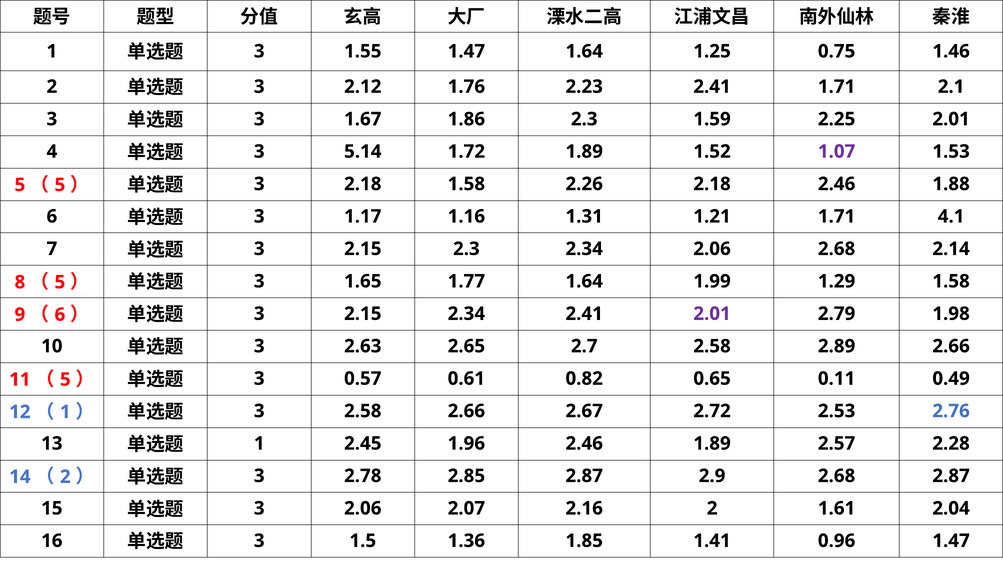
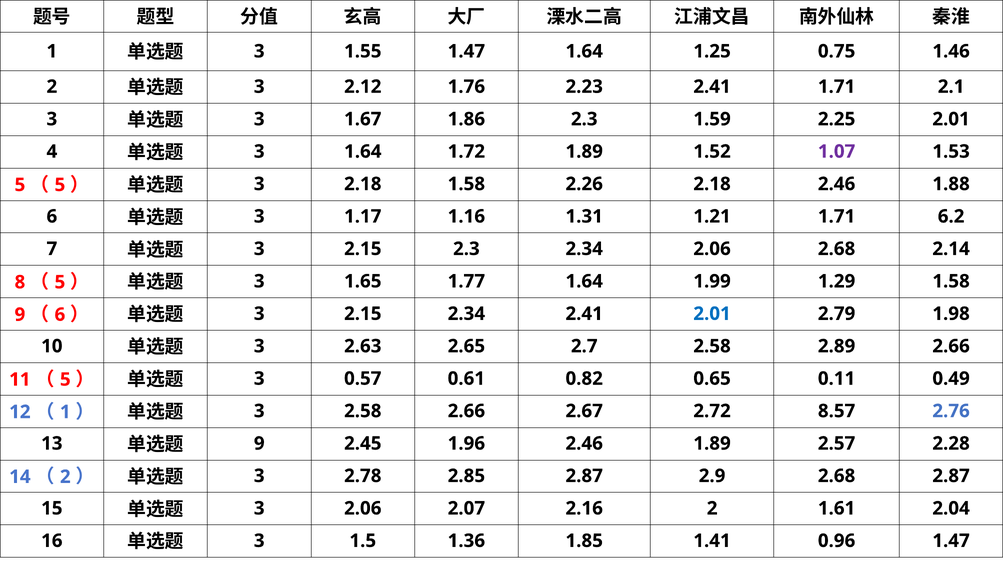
3 5.14: 5.14 -> 1.64
4.1: 4.1 -> 6.2
2.01 at (712, 314) colour: purple -> blue
2.53: 2.53 -> 8.57
1 at (259, 444): 1 -> 9
